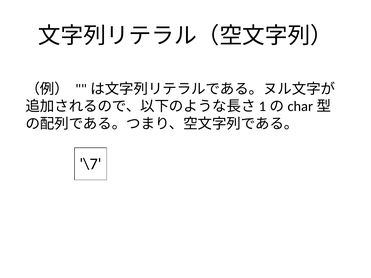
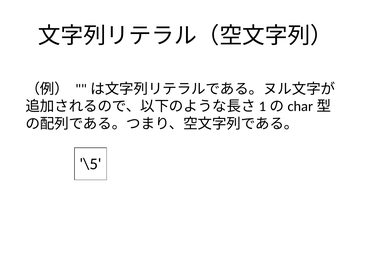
\7: \7 -> \5
